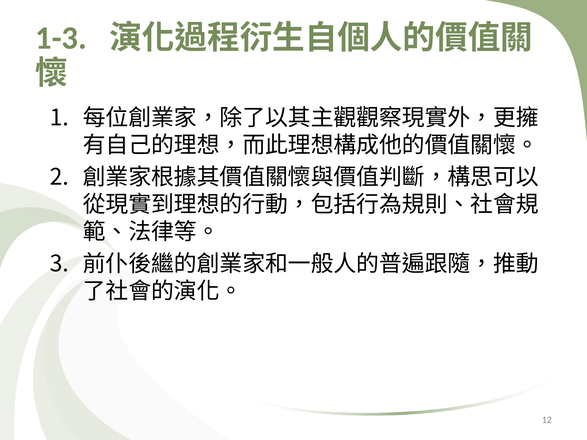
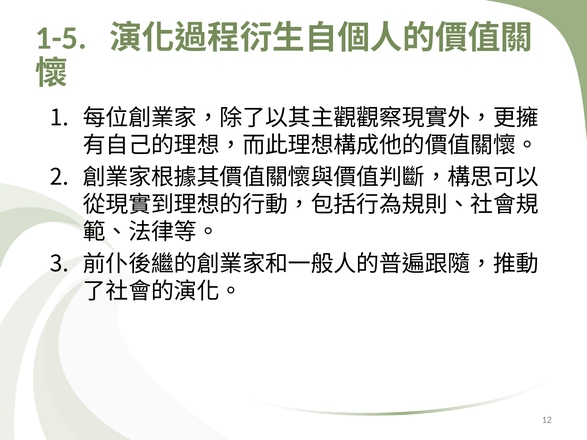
1-3: 1-3 -> 1-5
